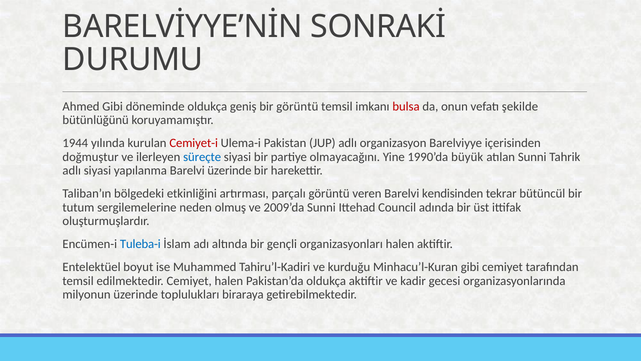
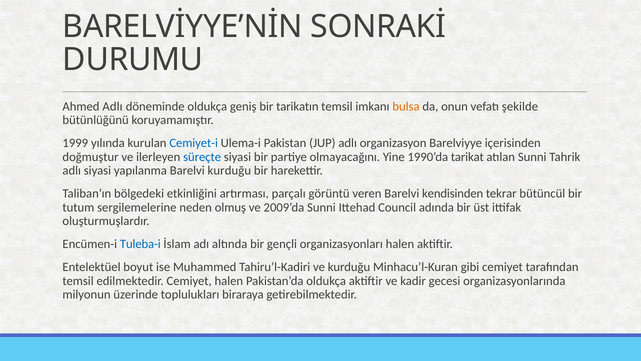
Ahmed Gibi: Gibi -> Adlı
bir görüntü: görüntü -> tarikatın
bulsa colour: red -> orange
1944: 1944 -> 1999
Cemiyet-i colour: red -> blue
büyük: büyük -> tarikat
Barelvi üzerinde: üzerinde -> kurduğu
